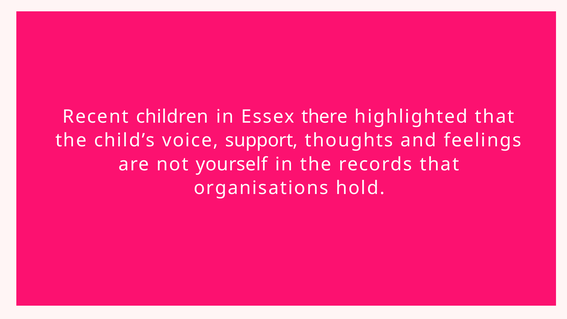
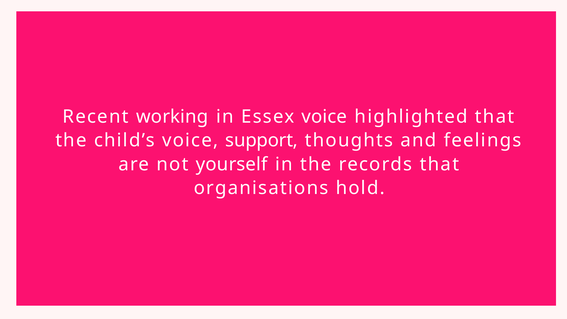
children: children -> working
Essex there: there -> voice
